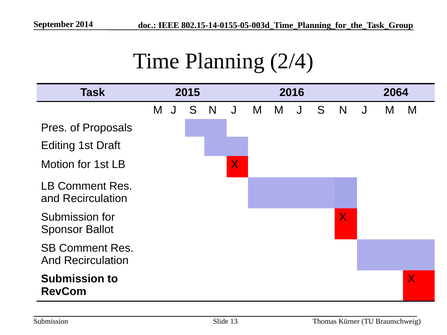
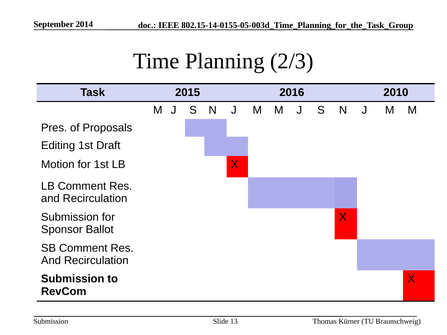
2/4: 2/4 -> 2/3
2064: 2064 -> 2010
